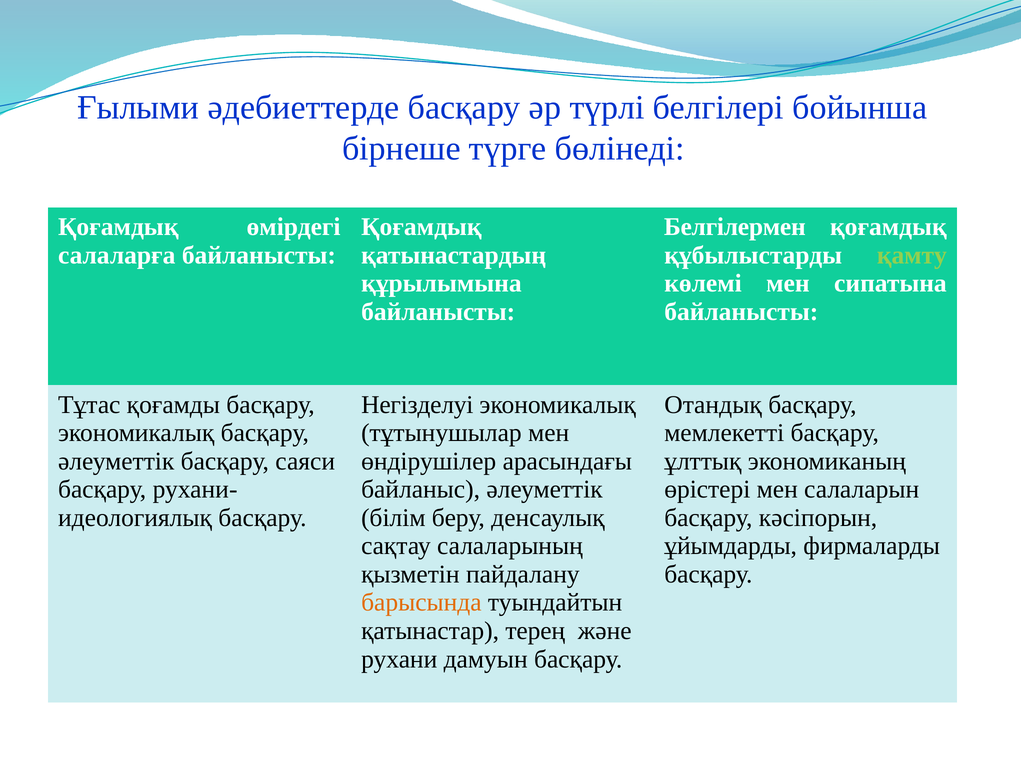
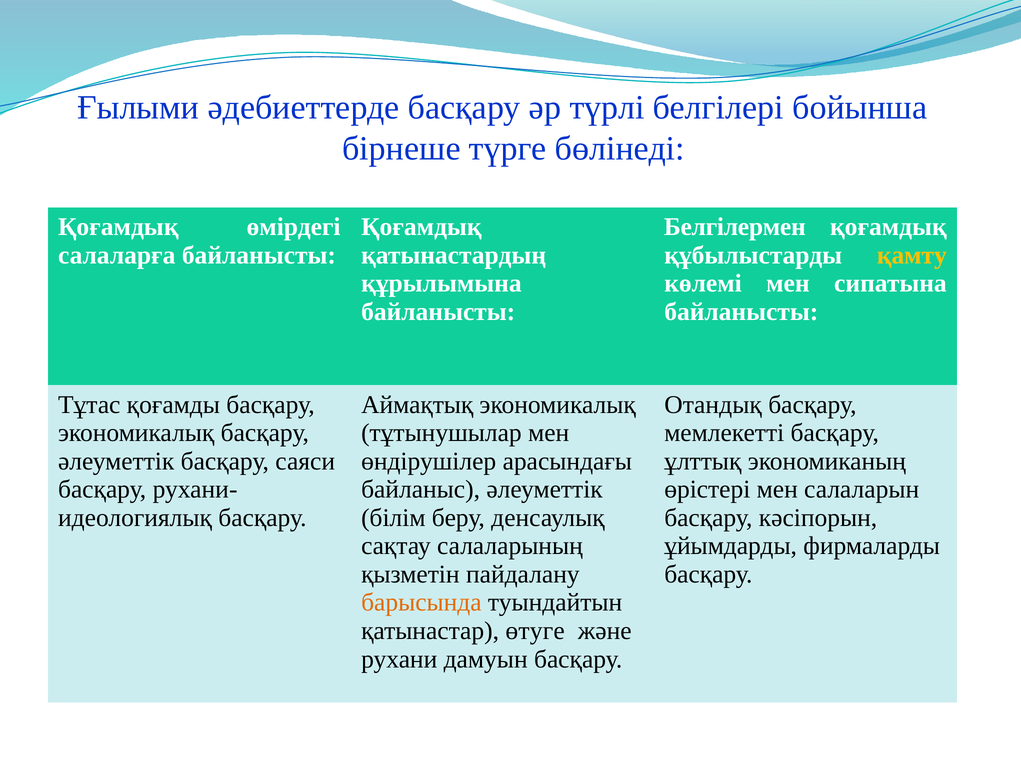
қамту colour: light green -> yellow
Негізделуі: Негізделуі -> Аймақтық
терең: терең -> өтуге
